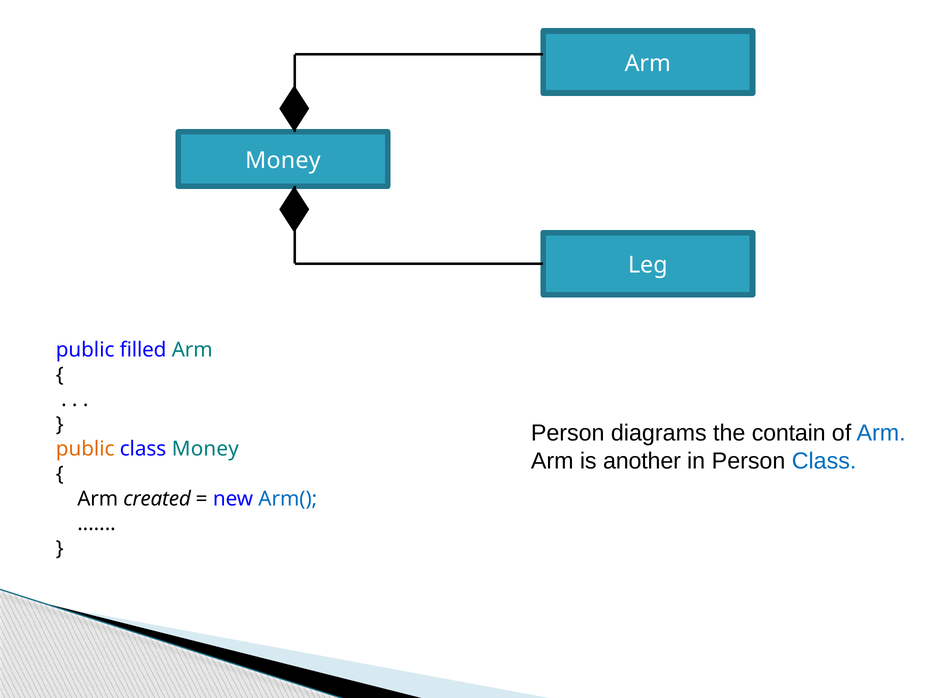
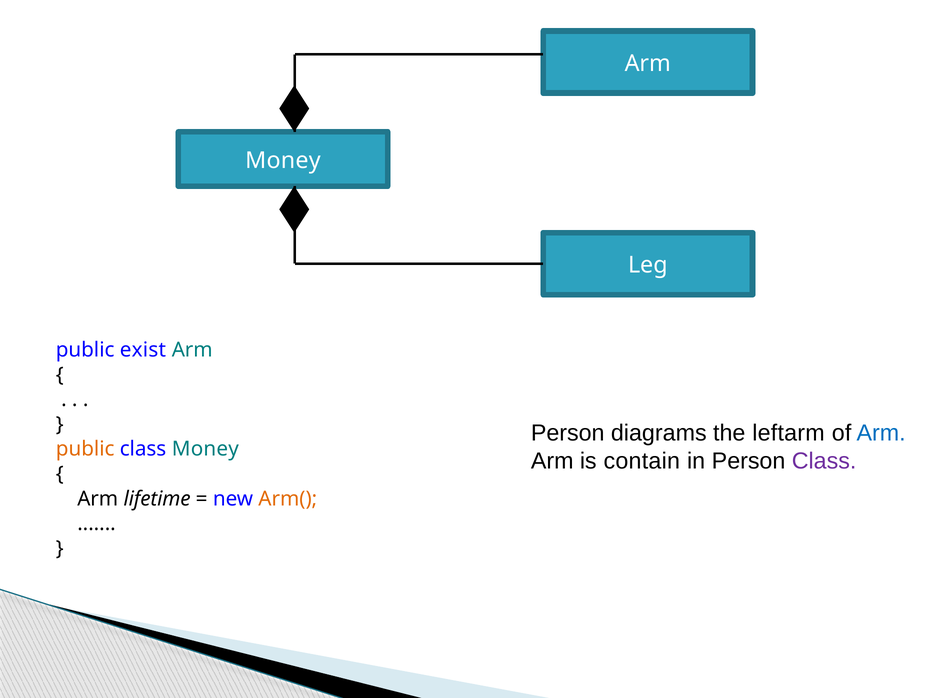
filled: filled -> exist
contain: contain -> leftarm
another: another -> contain
Class at (824, 461) colour: blue -> purple
created: created -> lifetime
Arm( colour: blue -> orange
